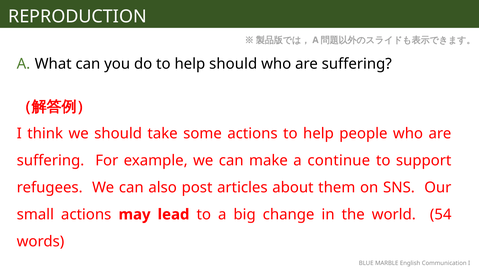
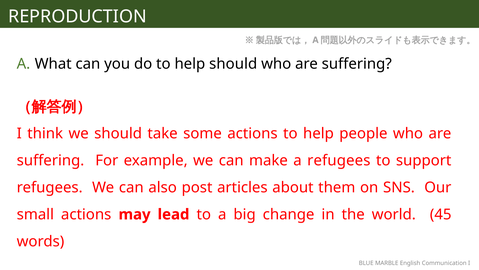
a continue: continue -> refugees
54: 54 -> 45
